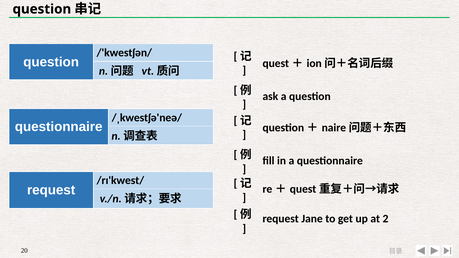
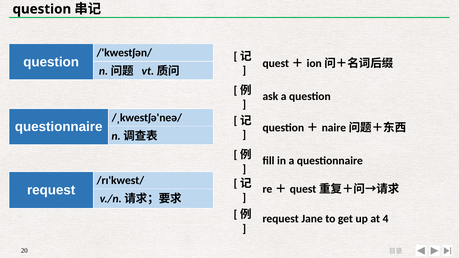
2: 2 -> 4
